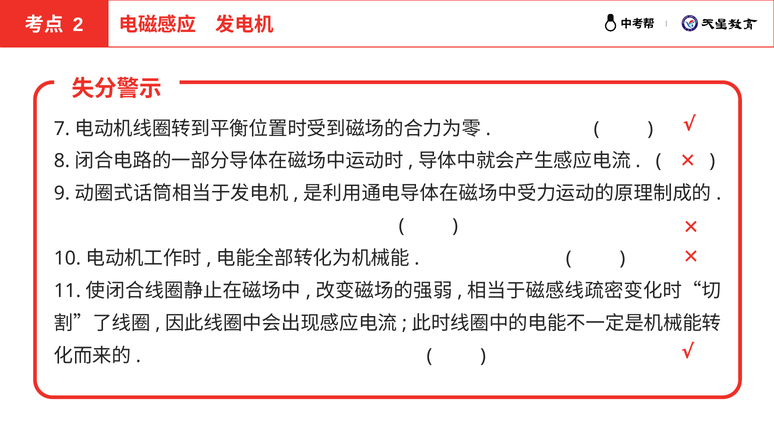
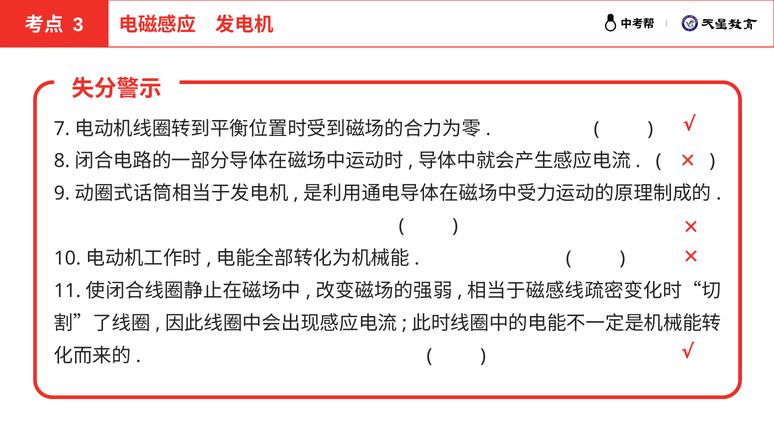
2: 2 -> 3
